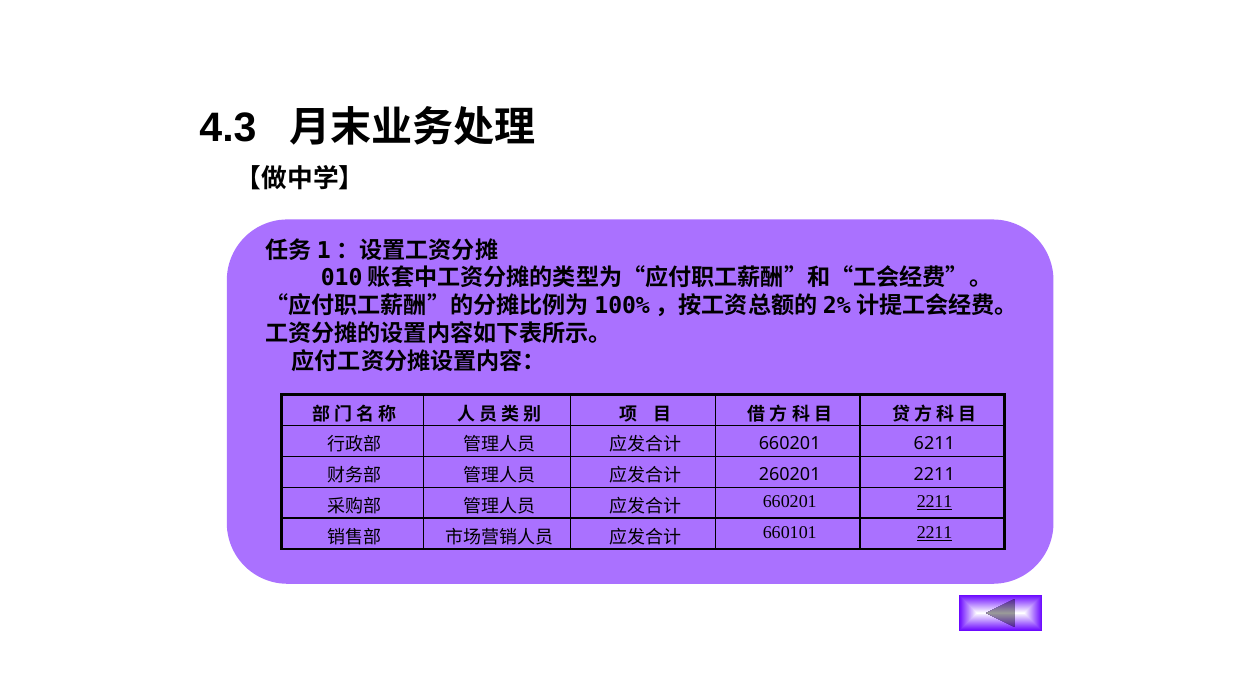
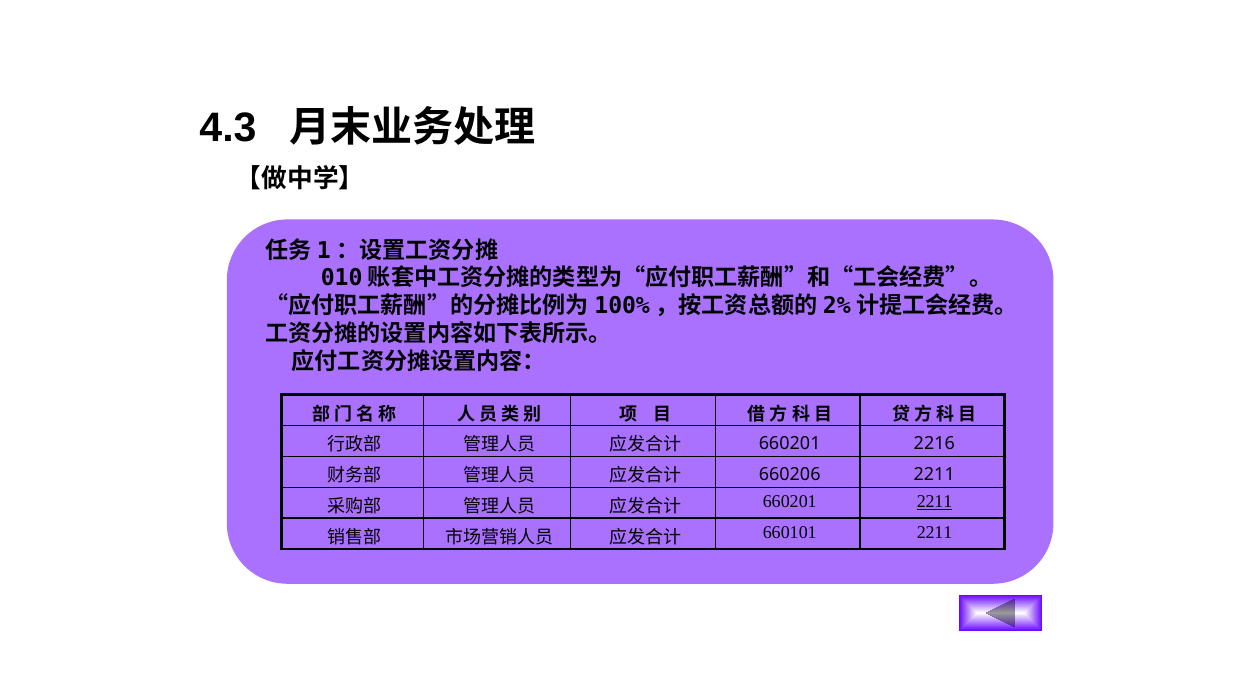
6211: 6211 -> 2216
260201: 260201 -> 660206
2211 at (935, 532) underline: present -> none
